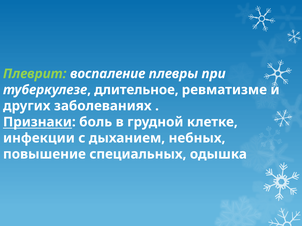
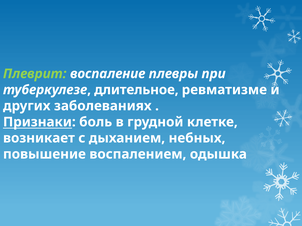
инфекции: инфекции -> возникает
специальных: специальных -> воспалением
